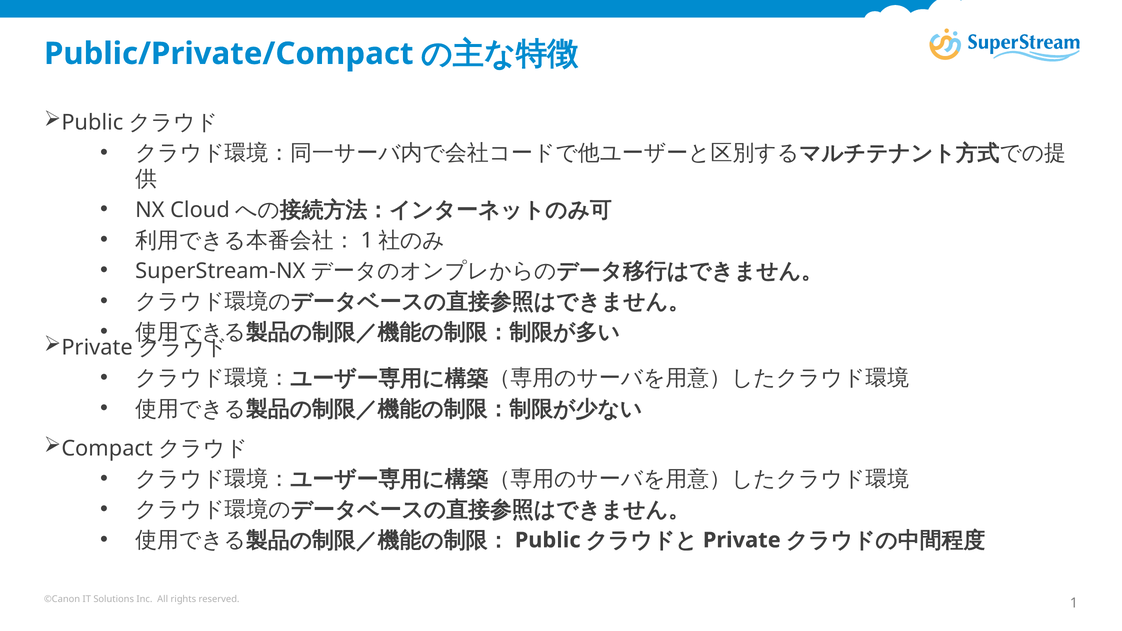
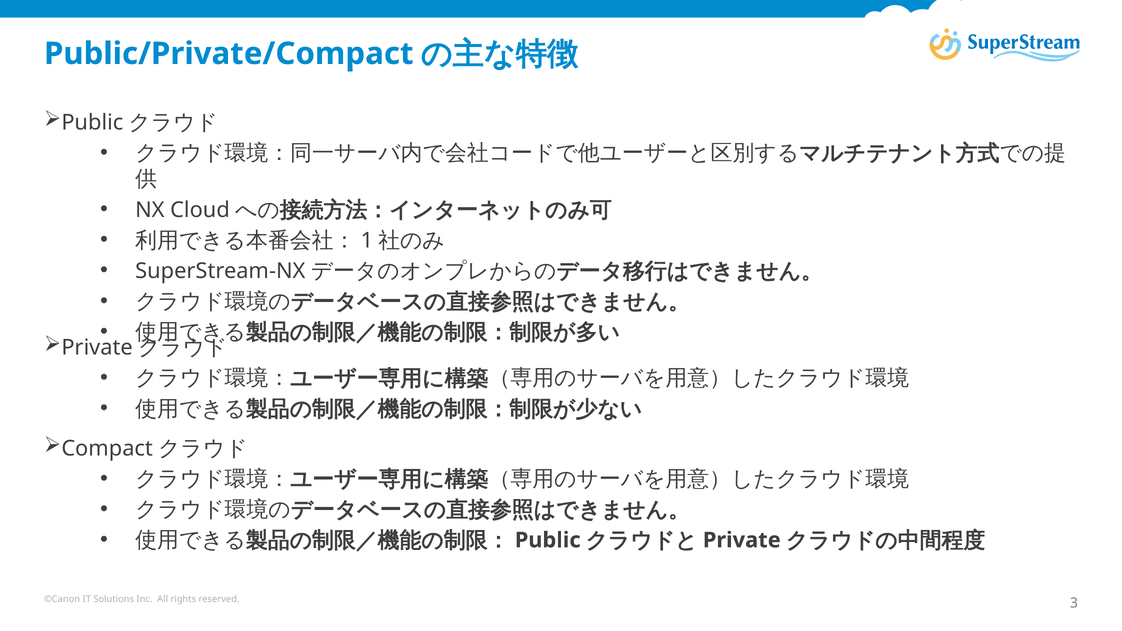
1: 1 -> 3
